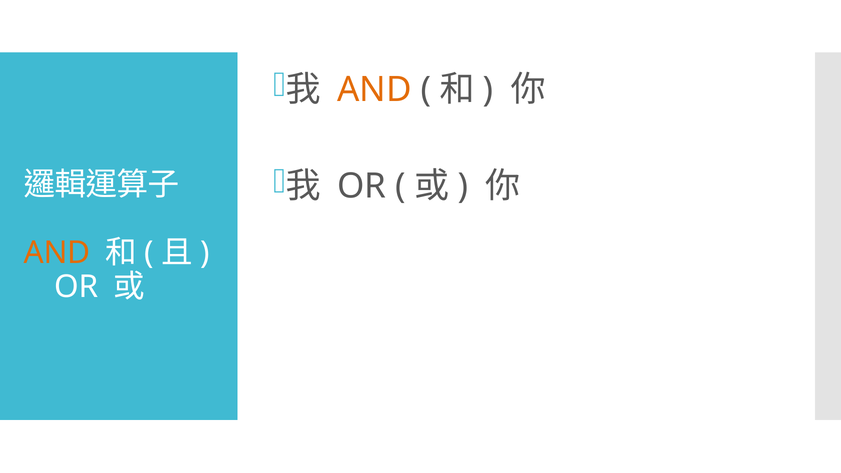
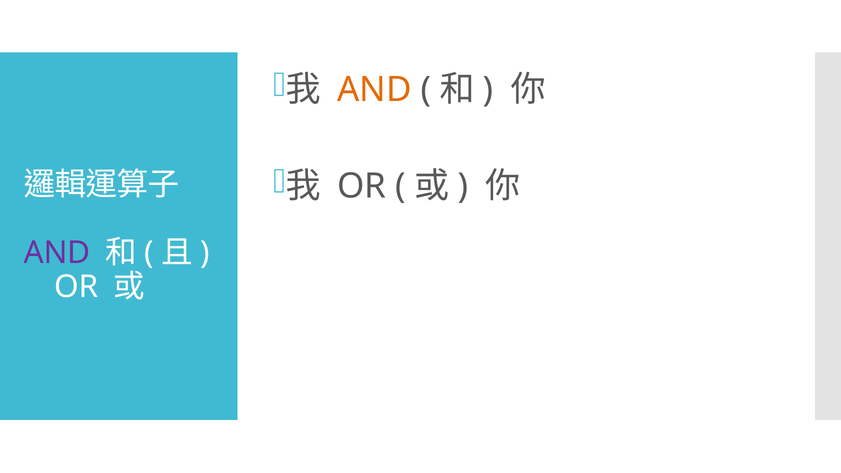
AND at (57, 253) colour: orange -> purple
